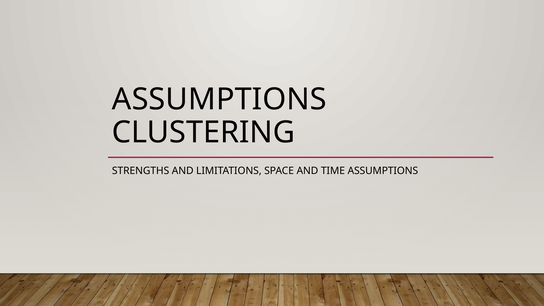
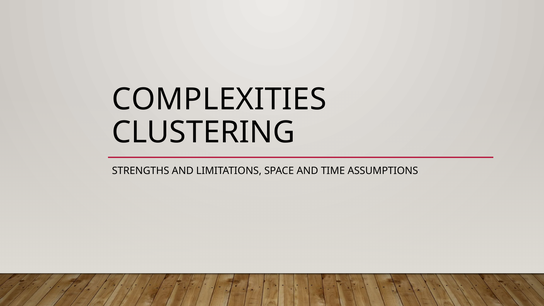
ASSUMPTIONS at (219, 99): ASSUMPTIONS -> COMPLEXITIES
